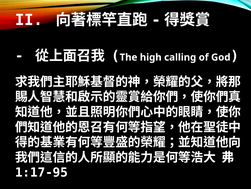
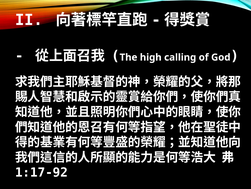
1:17-95: 1:17-95 -> 1:17-92
